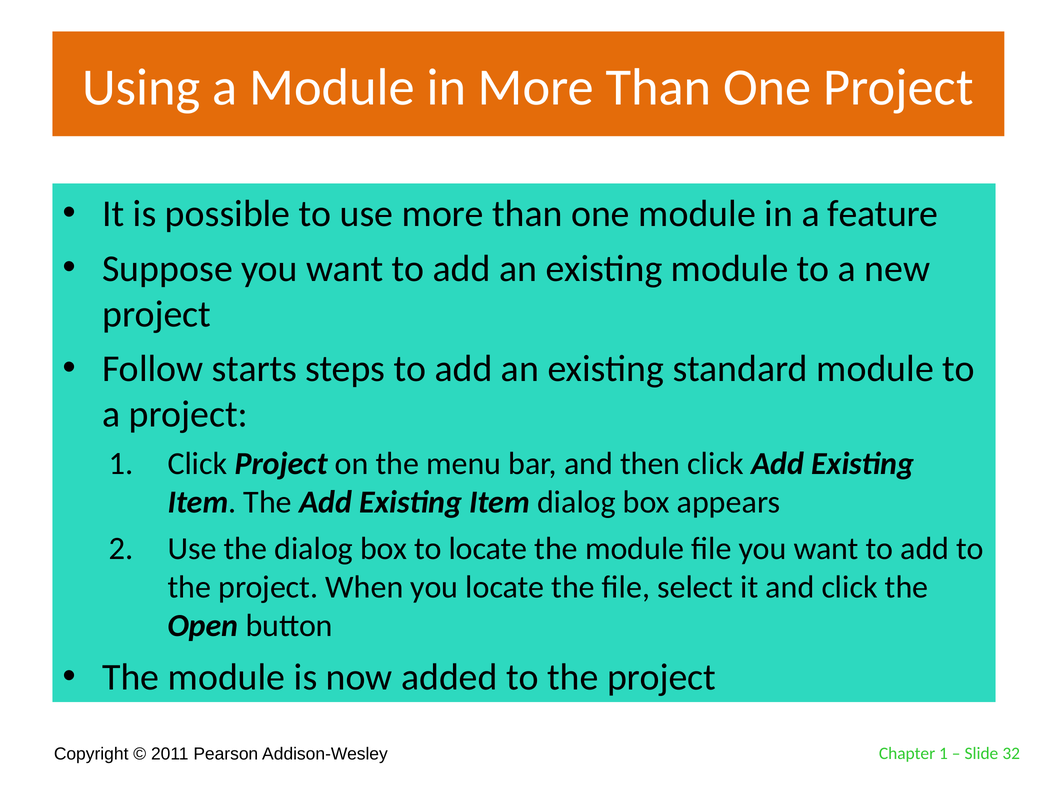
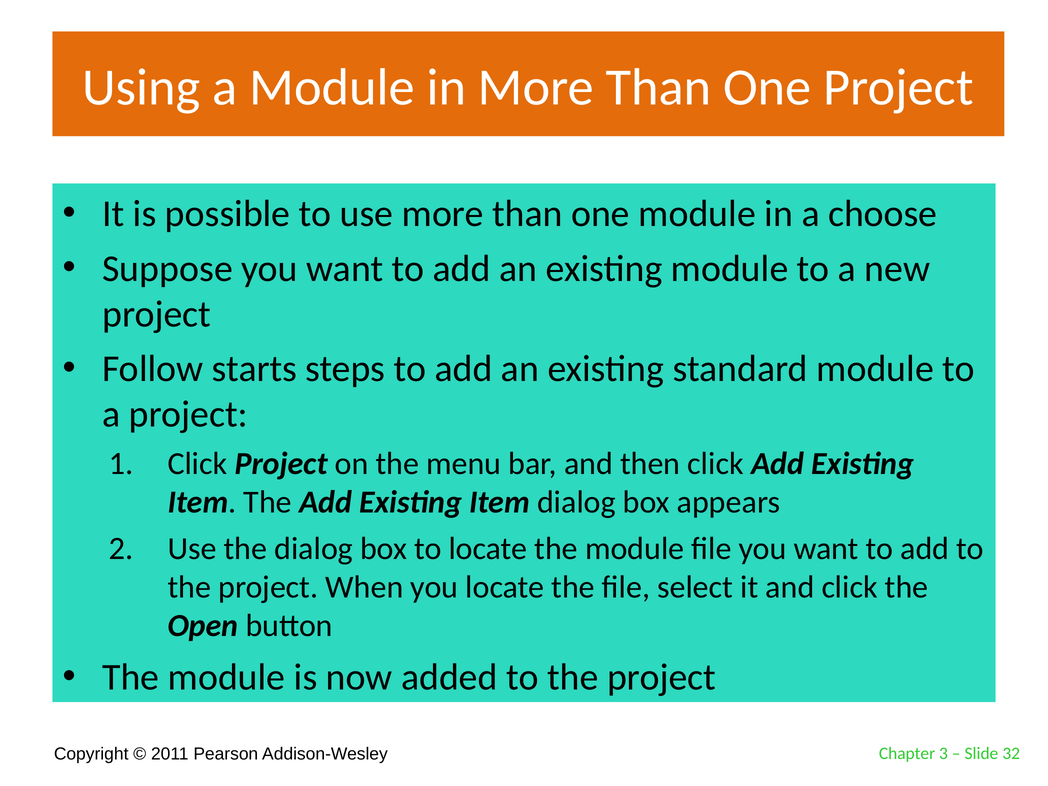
feature: feature -> choose
Chapter 1: 1 -> 3
